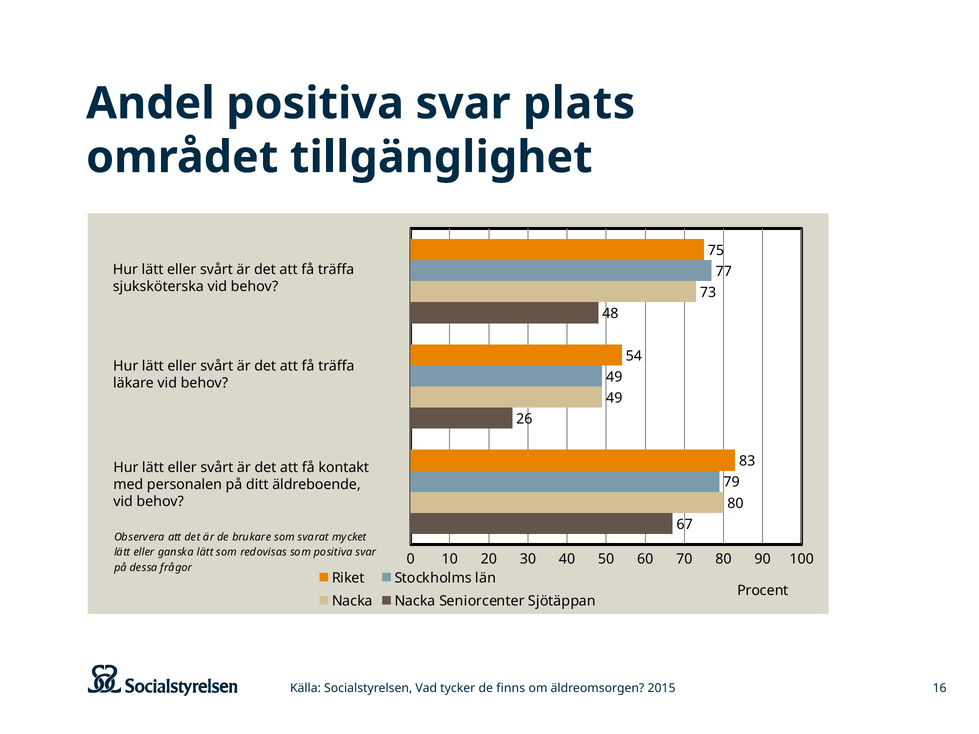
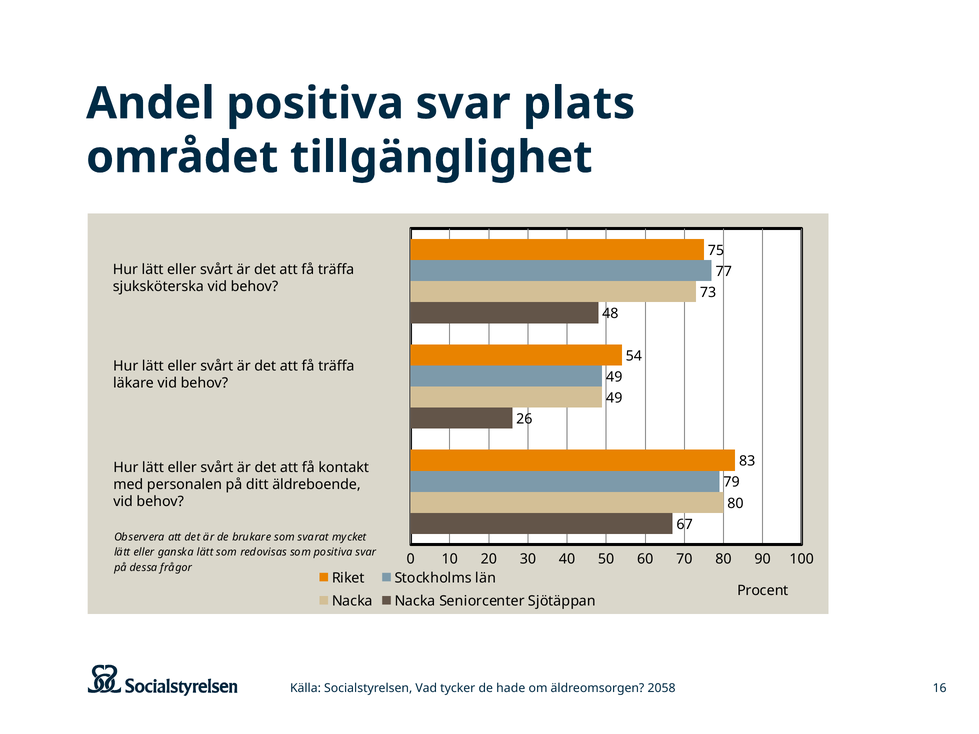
finns: finns -> hade
2015: 2015 -> 2058
